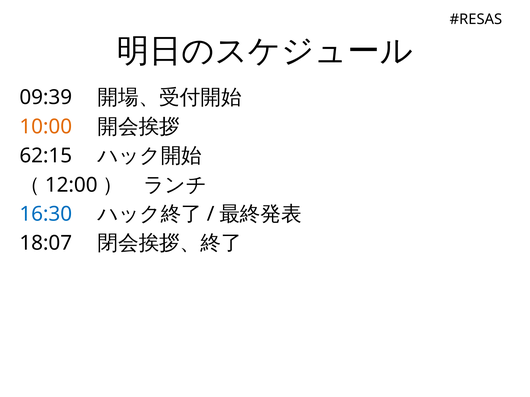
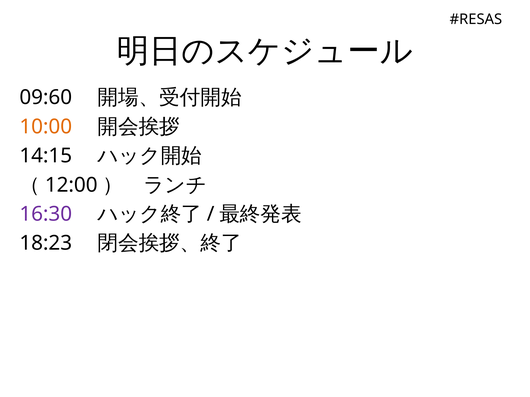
09:39: 09:39 -> 09:60
62:15: 62:15 -> 14:15
16:30 colour: blue -> purple
18:07: 18:07 -> 18:23
